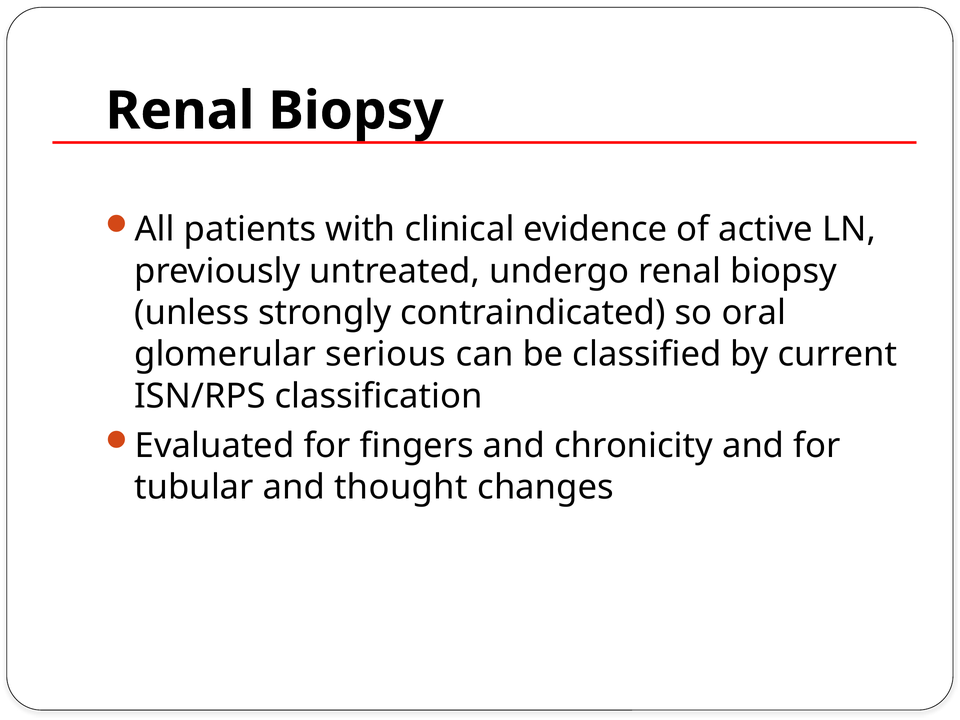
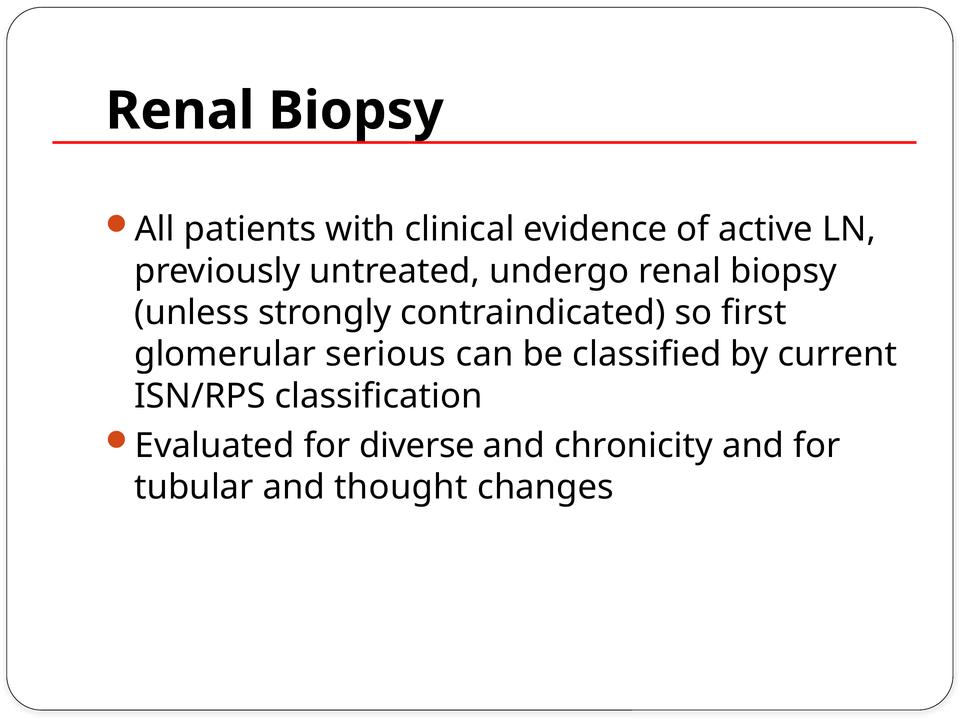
oral: oral -> first
fingers: fingers -> diverse
